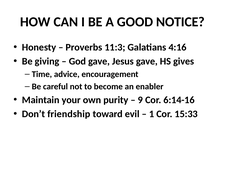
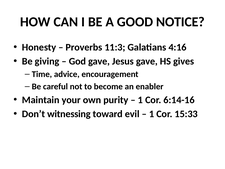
9 at (140, 100): 9 -> 1
friendship: friendship -> witnessing
